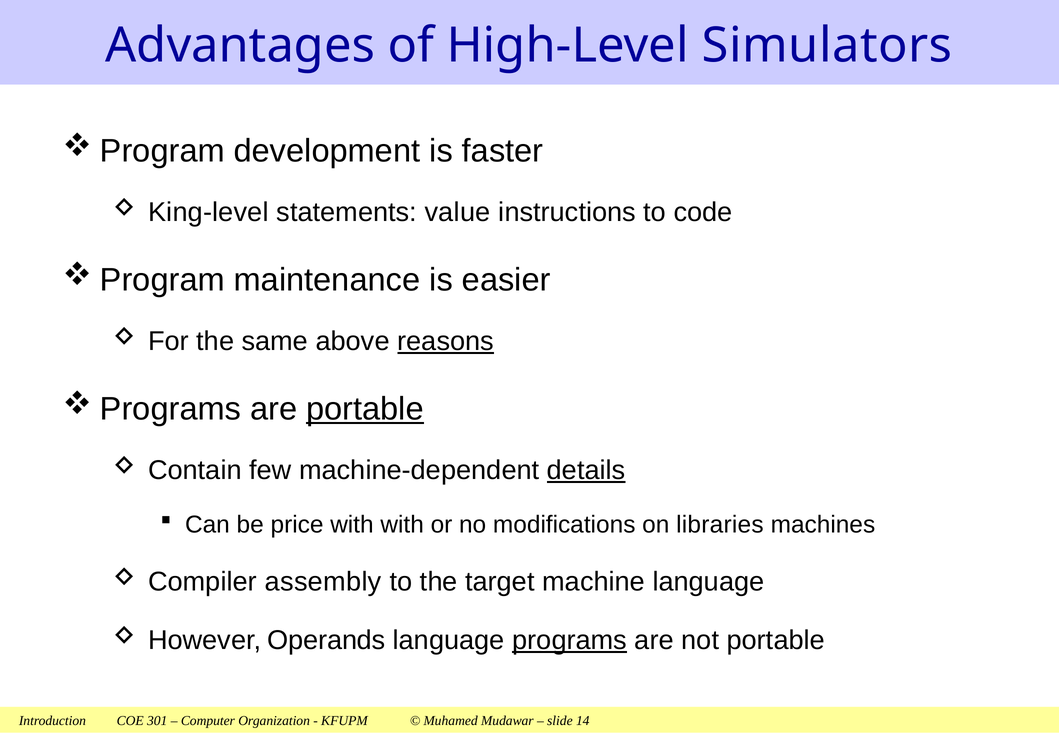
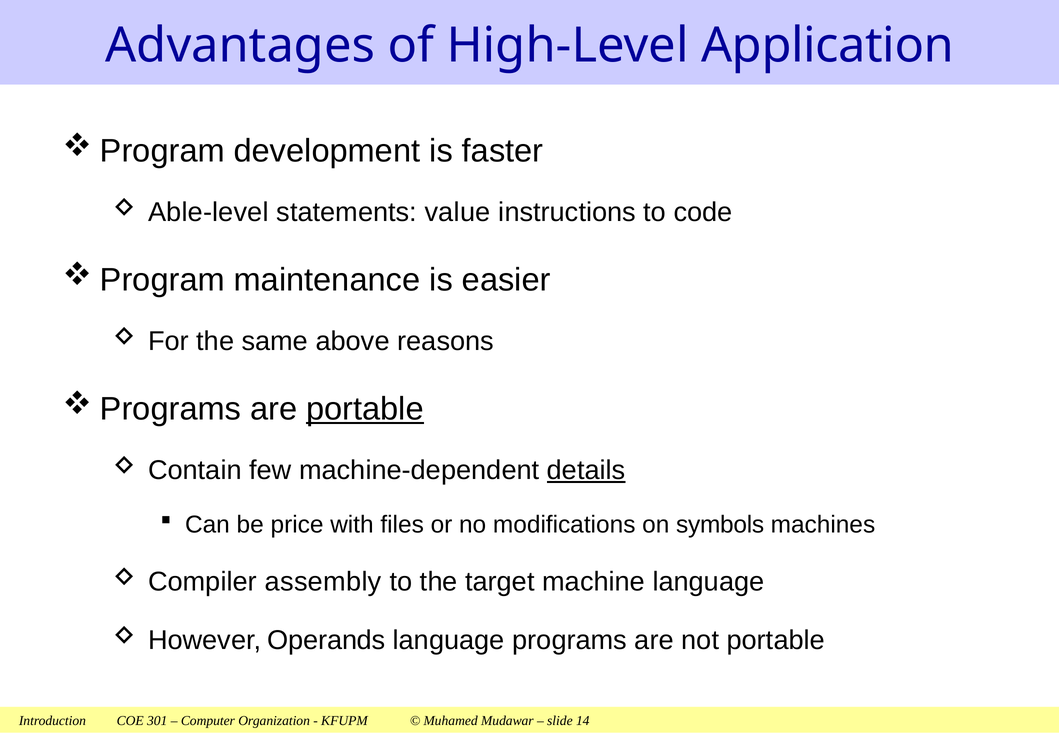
Simulators: Simulators -> Application
King-level: King-level -> Able-level
reasons underline: present -> none
with with: with -> files
libraries: libraries -> symbols
programs underline: present -> none
